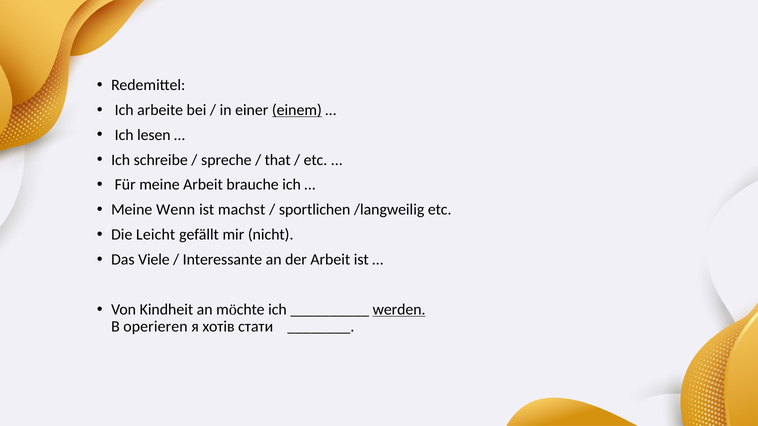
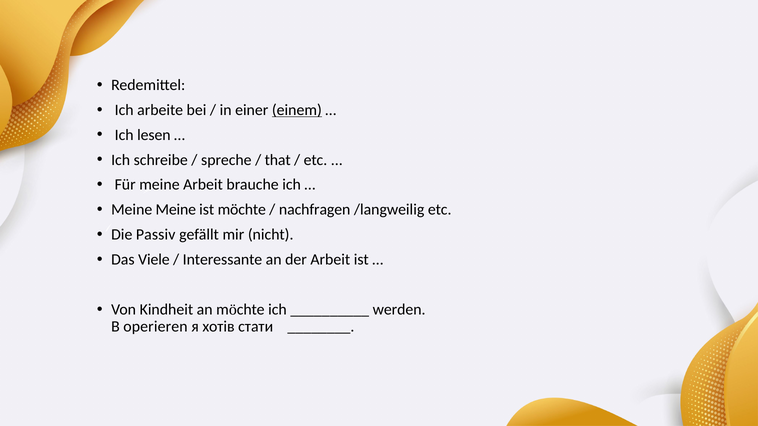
Meine Wenn: Wenn -> Meine
machst: machst -> möchte
sportlichen: sportlichen -> nachfragen
Leicht: Leicht -> Passiv
werden underline: present -> none
